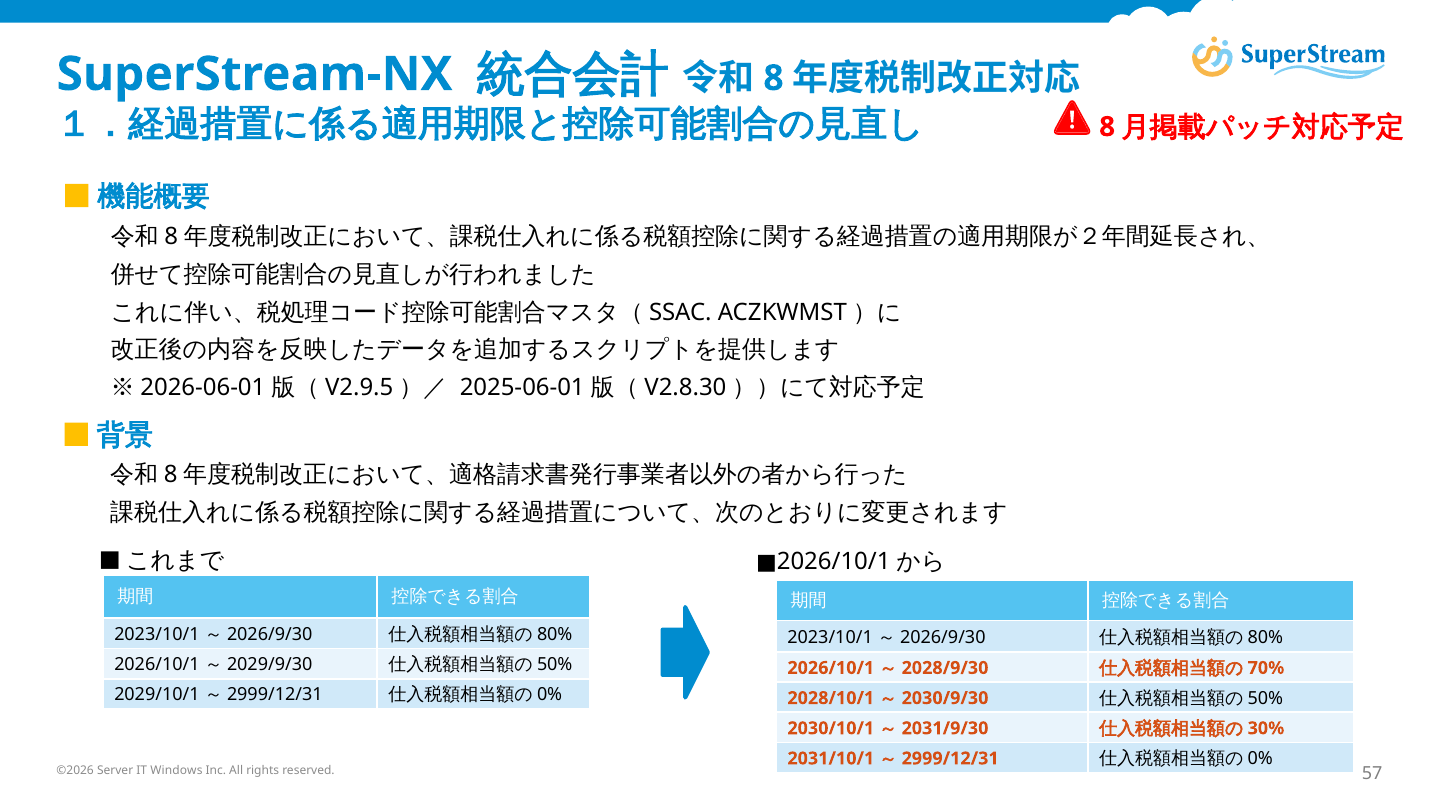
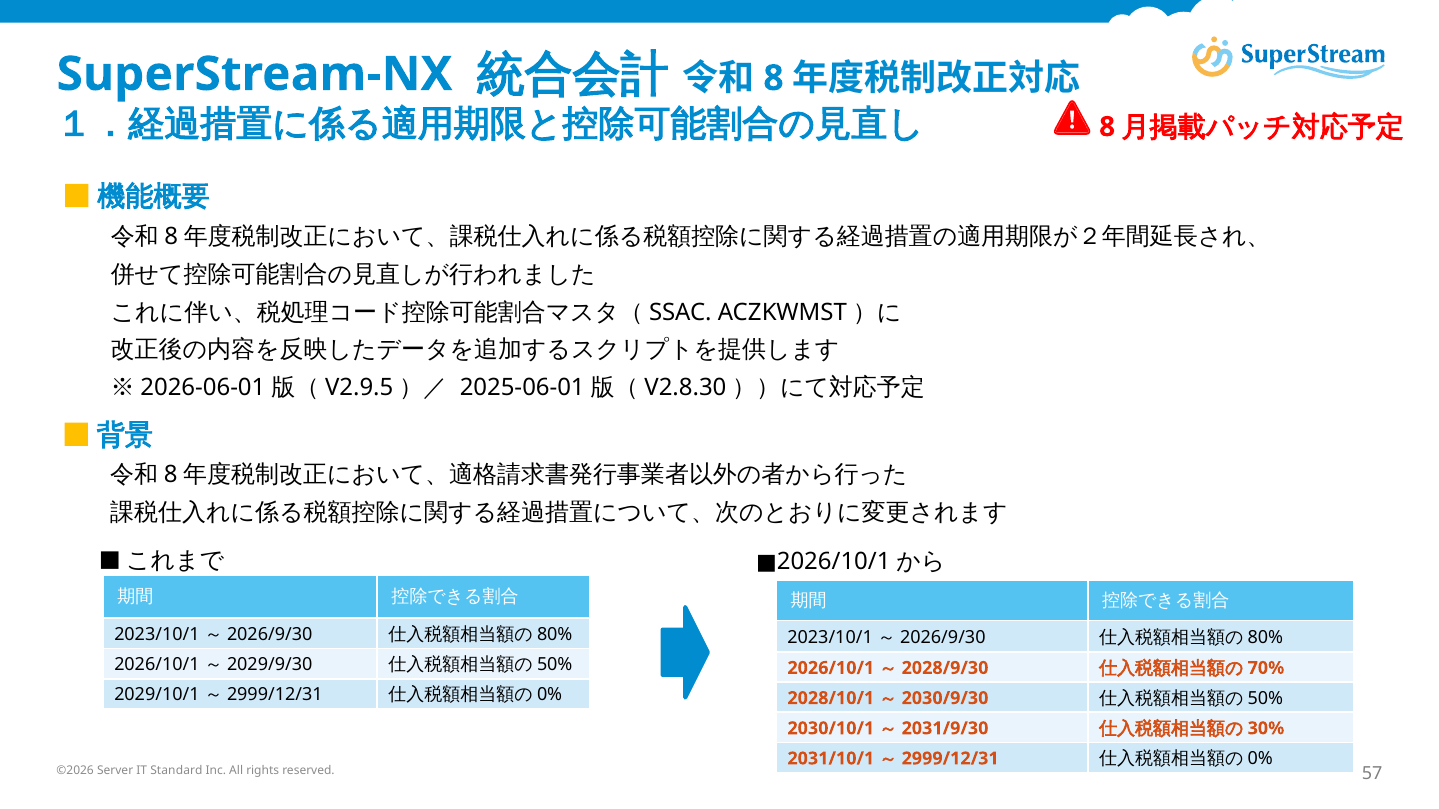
Windows: Windows -> Standard
